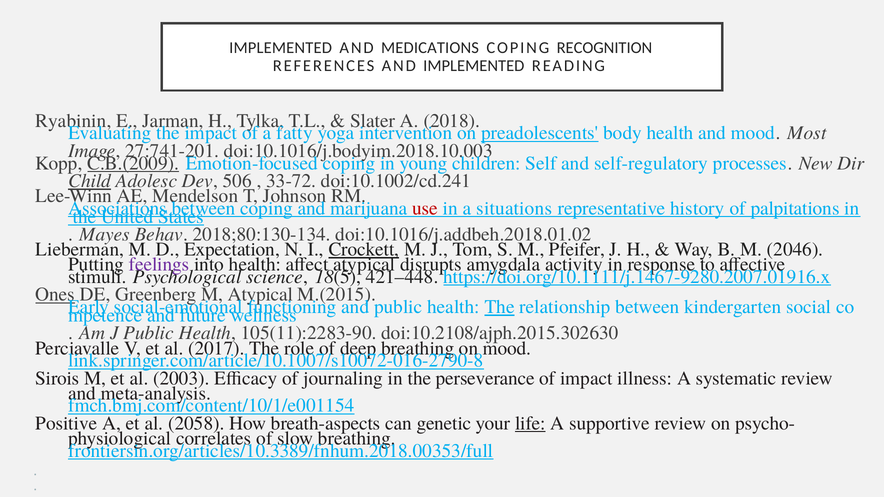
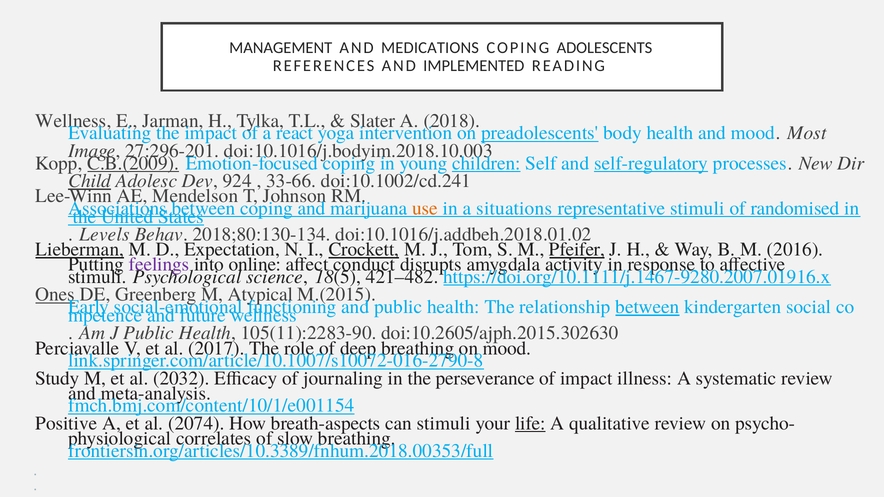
IMPLEMENTED at (281, 48): IMPLEMENTED -> MANAGEMENT
RECOGNITION: RECOGNITION -> ADOLESCENTS
Ryabinin at (73, 121): Ryabinin -> Wellness
fatty: fatty -> react
27:741-201: 27:741-201 -> 27:296-201
children underline: none -> present
self-regulatory underline: none -> present
506: 506 -> 924
33-72: 33-72 -> 33-66
use colour: red -> orange
representative history: history -> stimuli
palpitations: palpitations -> randomised
Mayes: Mayes -> Levels
Lieberman underline: none -> present
Pfeifer underline: none -> present
2046: 2046 -> 2016
health at (255, 265): health -> online
affect atypical: atypical -> conduct
421–448: 421–448 -> 421–482
The at (500, 307) underline: present -> none
between at (647, 307) underline: none -> present
doi:10.2108/ajph.2015.302630: doi:10.2108/ajph.2015.302630 -> doi:10.2605/ajph.2015.302630
Sirois: Sirois -> Study
2003: 2003 -> 2032
2058: 2058 -> 2074
can genetic: genetic -> stimuli
supportive: supportive -> qualitative
